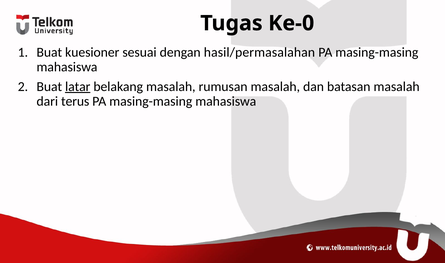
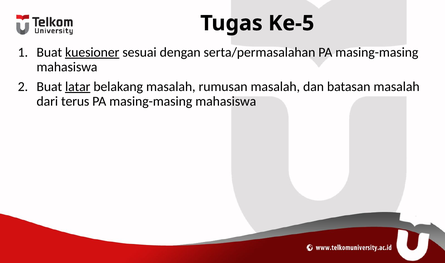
Ke-0: Ke-0 -> Ke-5
kuesioner underline: none -> present
hasil/permasalahan: hasil/permasalahan -> serta/permasalahan
